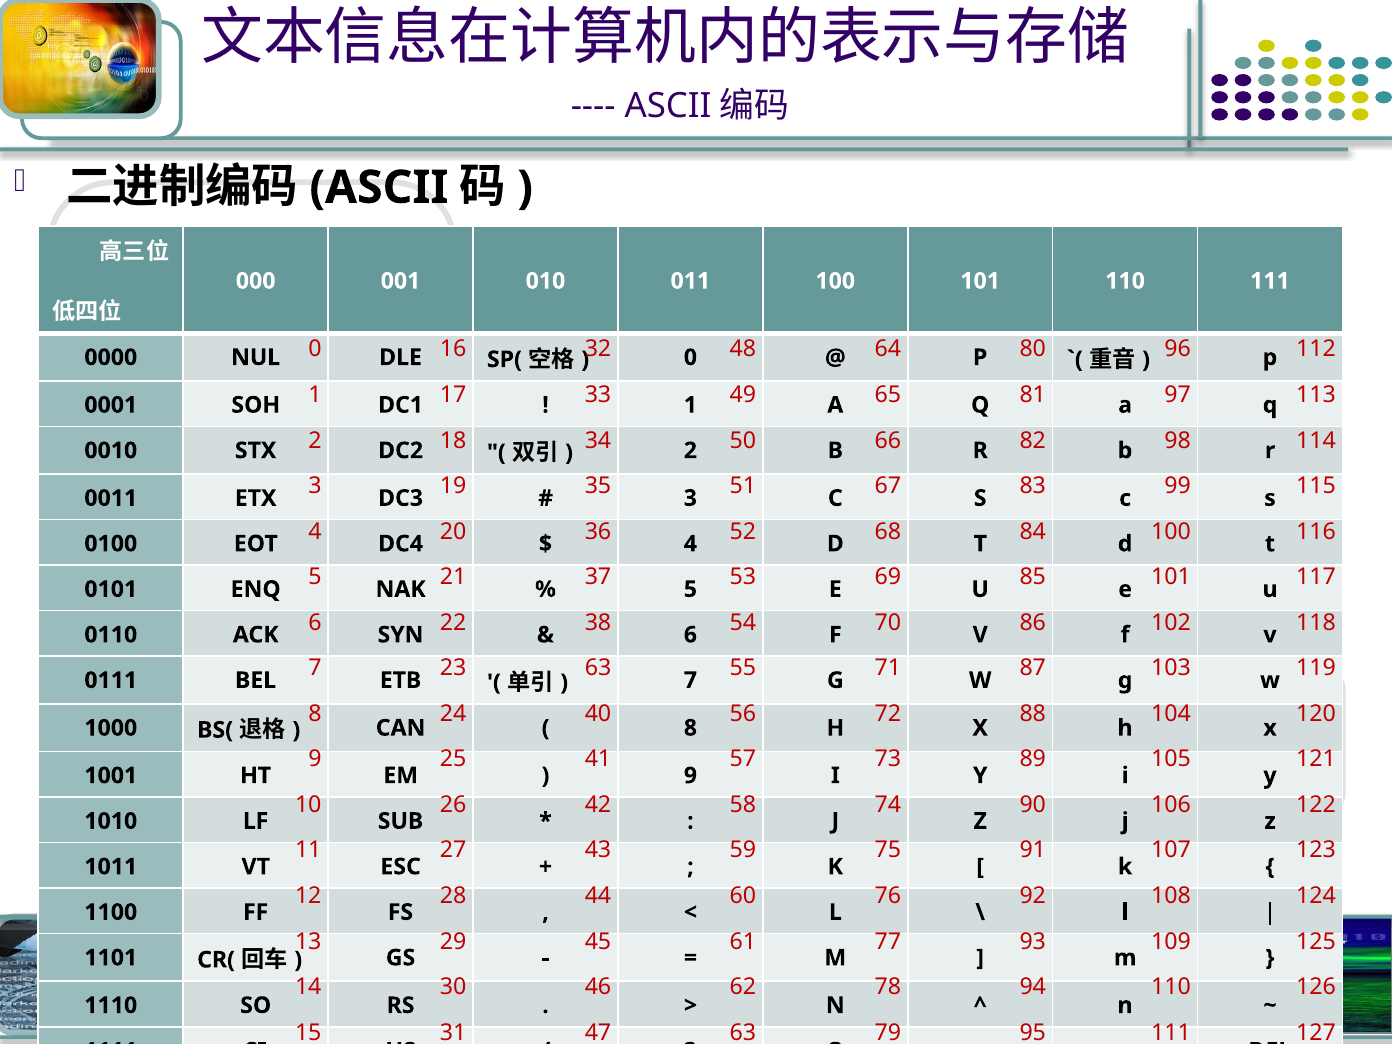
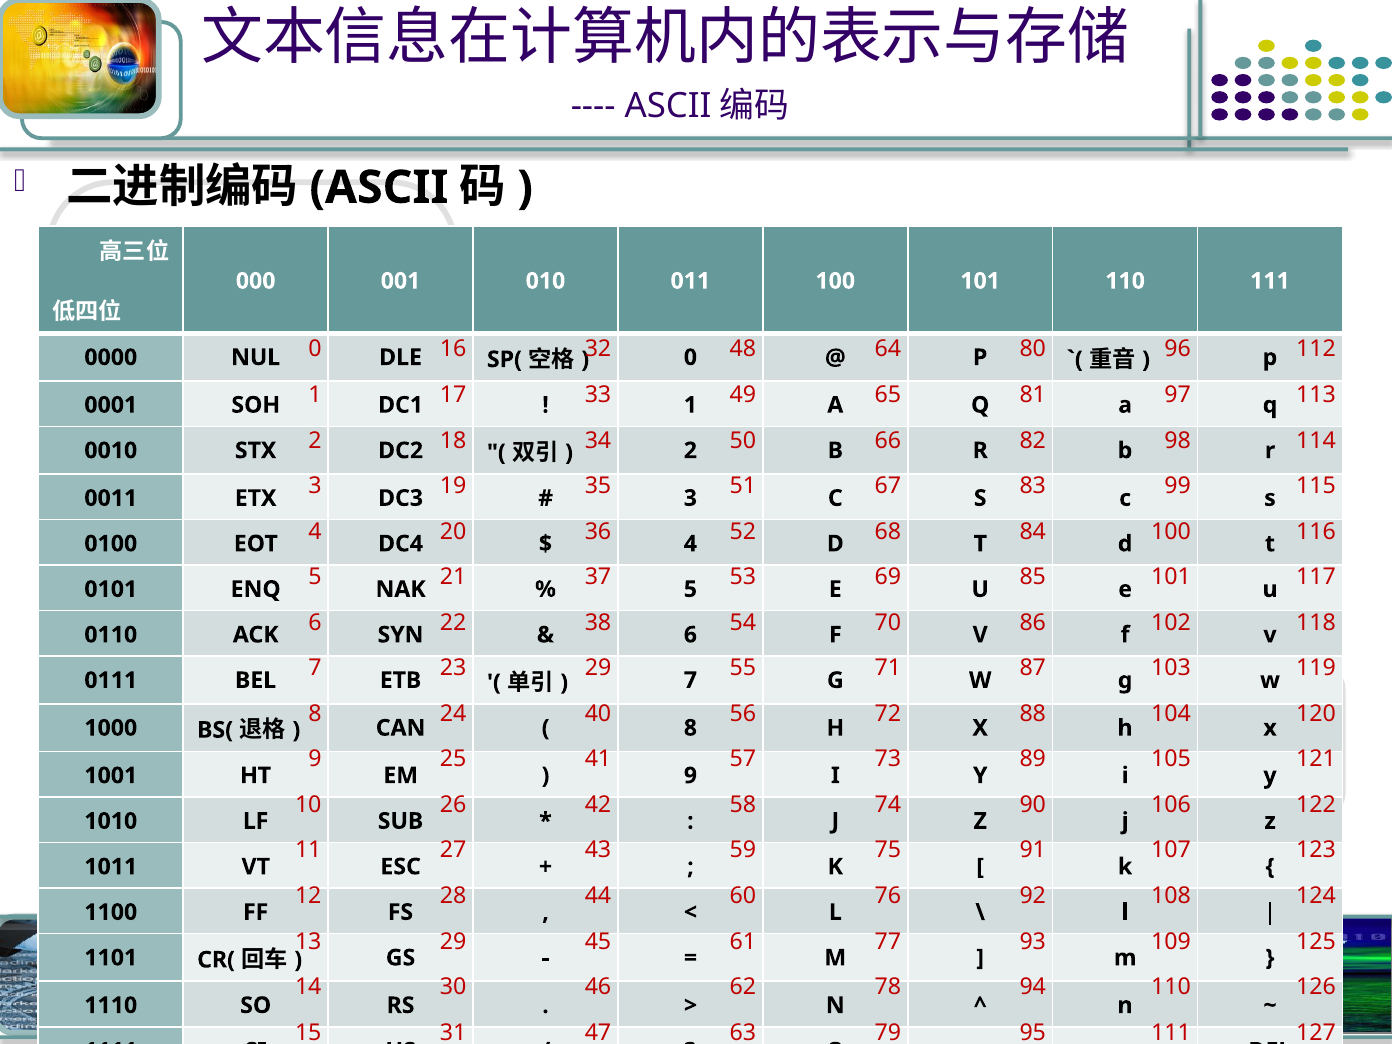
23 63: 63 -> 29
